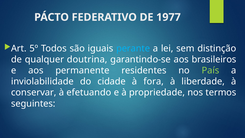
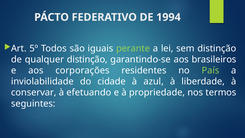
1977: 1977 -> 1994
perante colour: light blue -> light green
qualquer doutrina: doutrina -> distinção
permanente: permanente -> corporações
fora: fora -> azul
